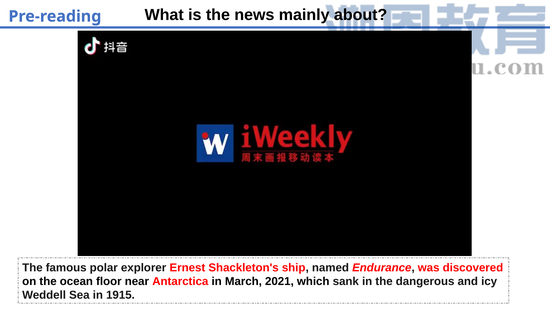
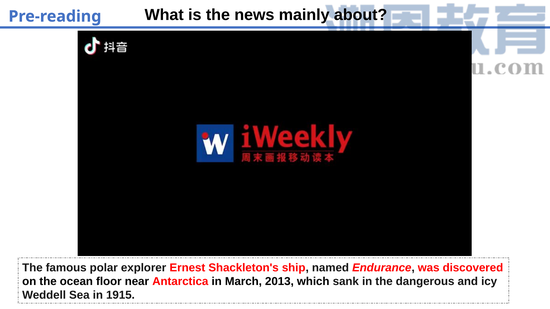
2021: 2021 -> 2013
